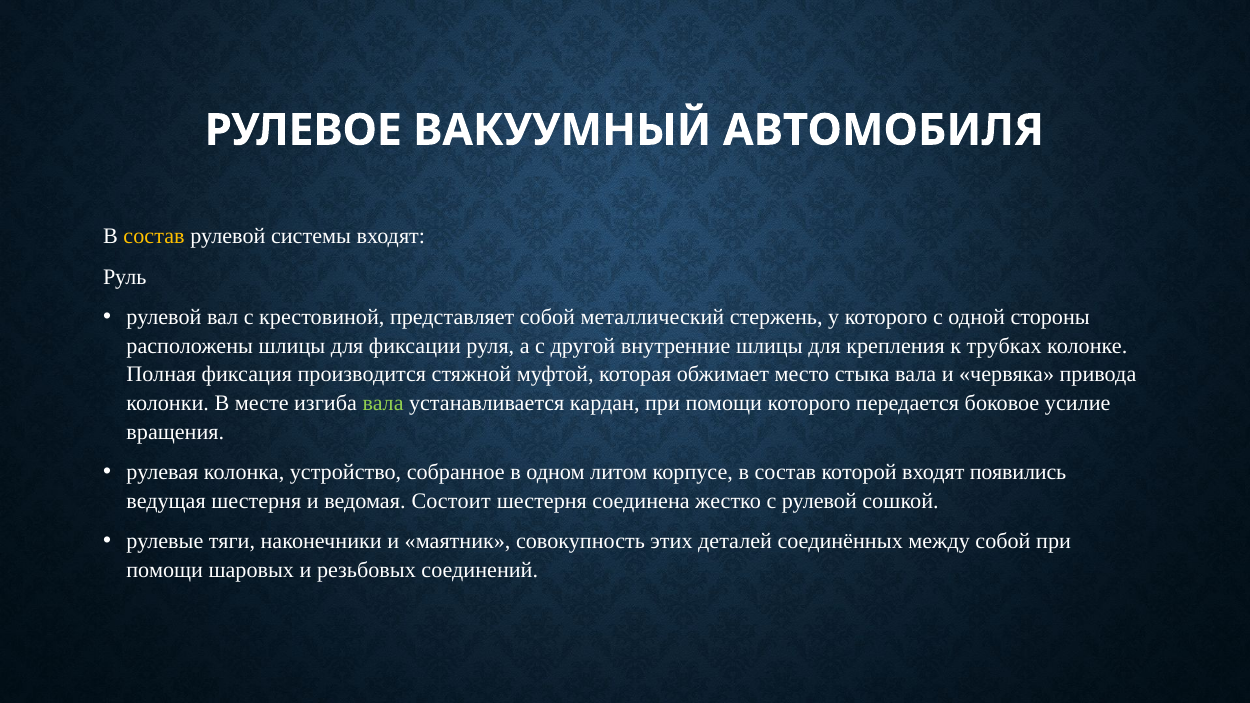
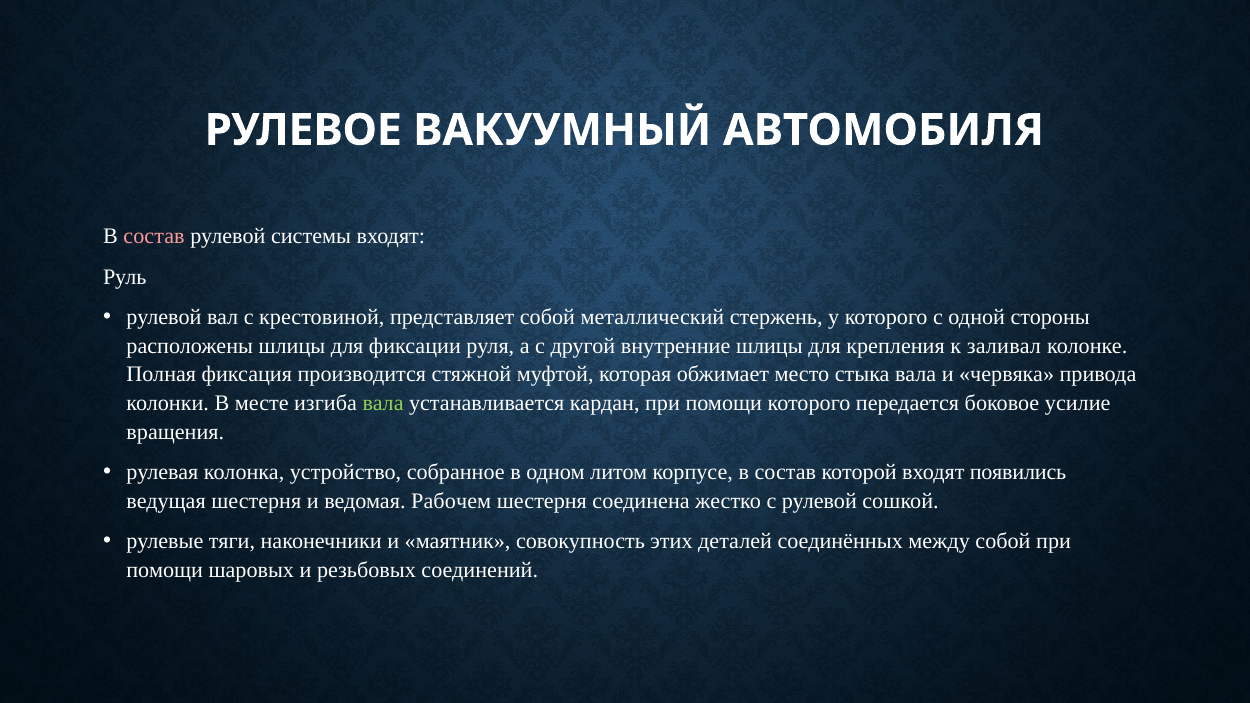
состав at (154, 237) colour: yellow -> pink
трубках: трубках -> заливал
Состоит: Состоит -> Рабочем
